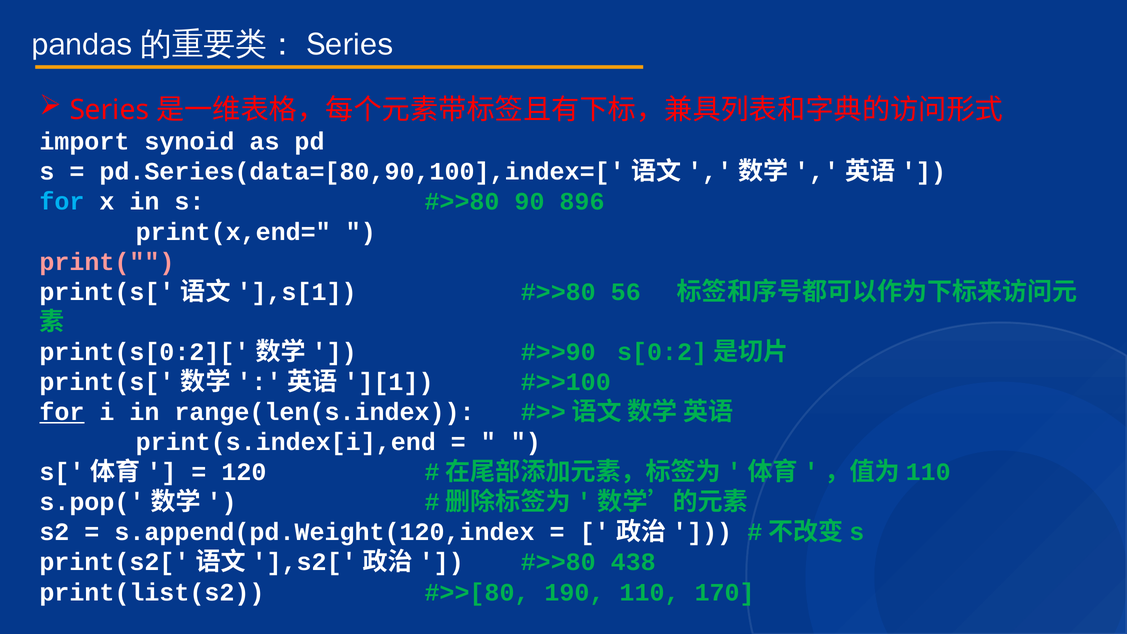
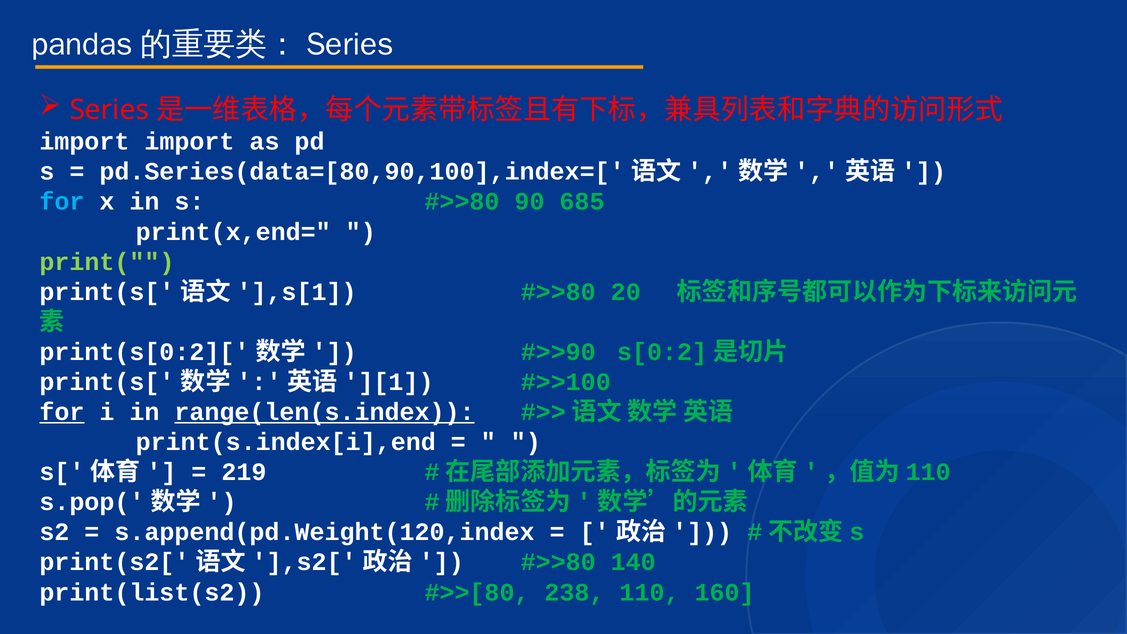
import synoid: synoid -> import
896: 896 -> 685
print( colour: pink -> light green
56: 56 -> 20
range(len(s.index underline: none -> present
120: 120 -> 219
438: 438 -> 140
190: 190 -> 238
170: 170 -> 160
